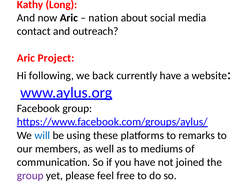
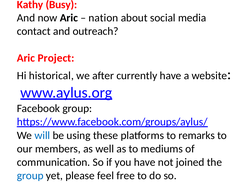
Long: Long -> Busy
following: following -> historical
back: back -> after
group at (30, 176) colour: purple -> blue
